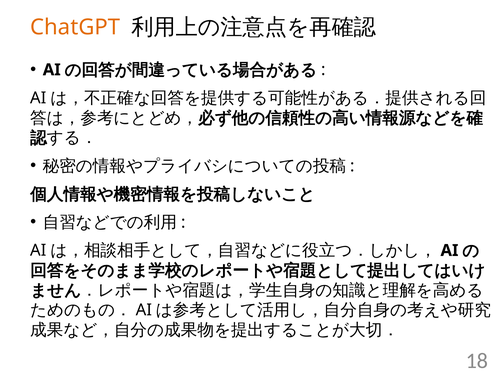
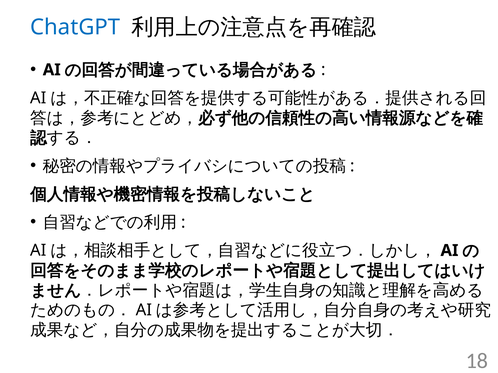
ChatGPT colour: orange -> blue
